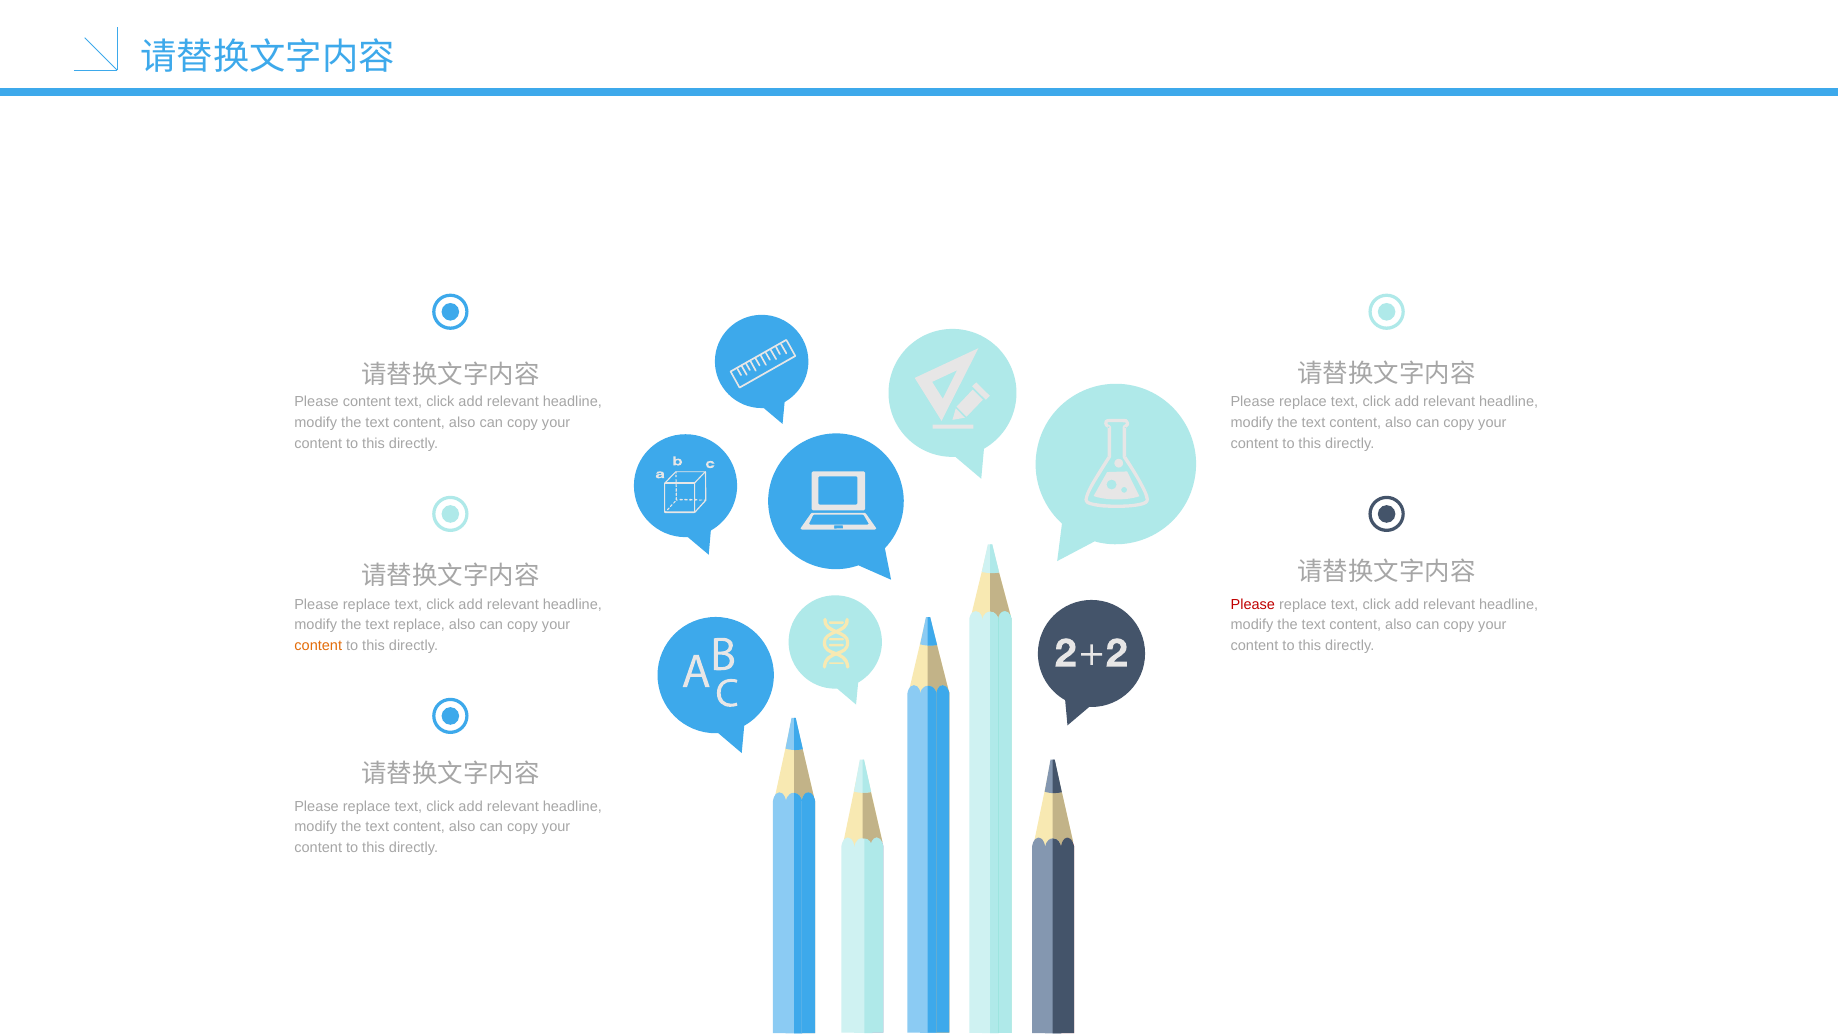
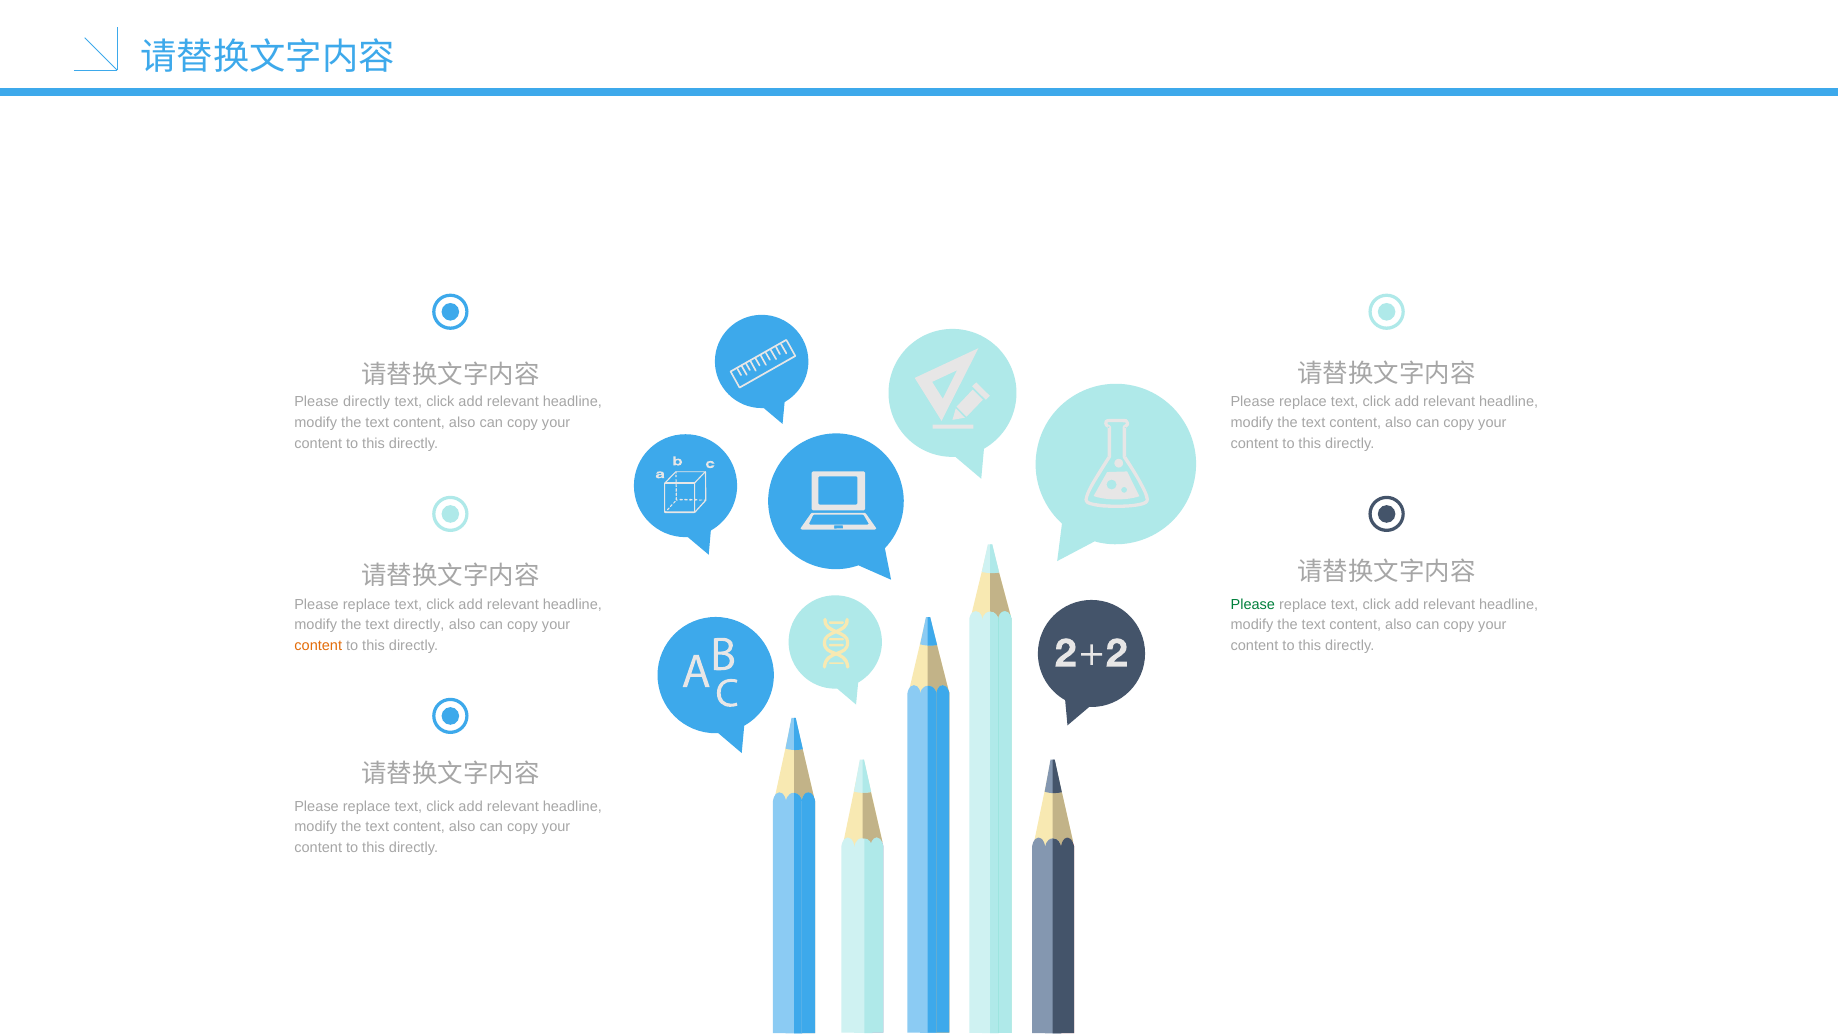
Please content: content -> directly
Please at (1253, 604) colour: red -> green
text replace: replace -> directly
